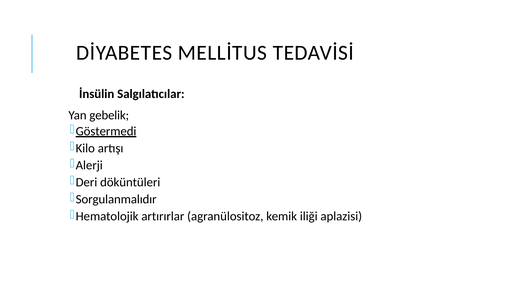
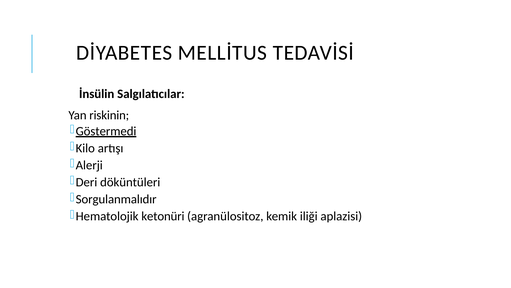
gebelik: gebelik -> riskinin
artırırlar: artırırlar -> ketonüri
